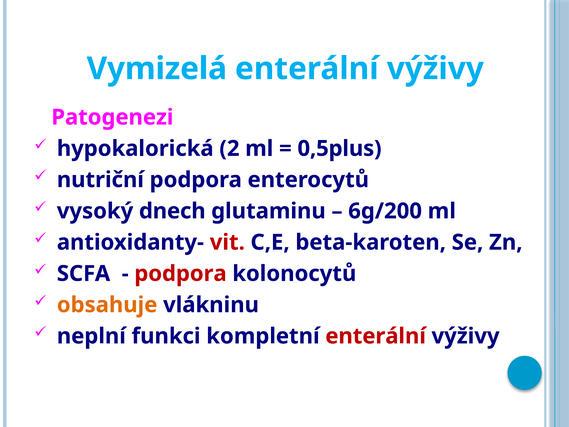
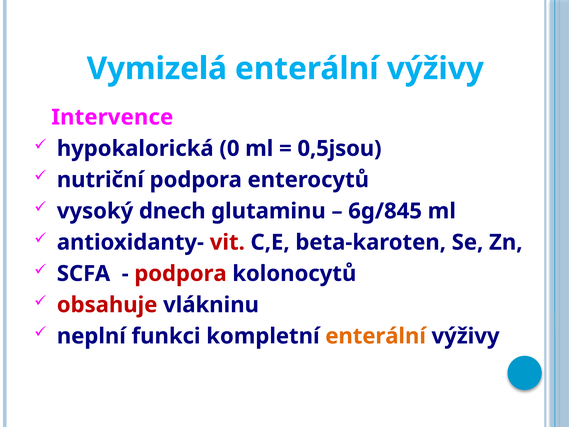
Patogenezi: Patogenezi -> Intervence
2: 2 -> 0
0,5plus: 0,5plus -> 0,5jsou
6g/200: 6g/200 -> 6g/845
obsahuje colour: orange -> red
enterální at (376, 336) colour: red -> orange
